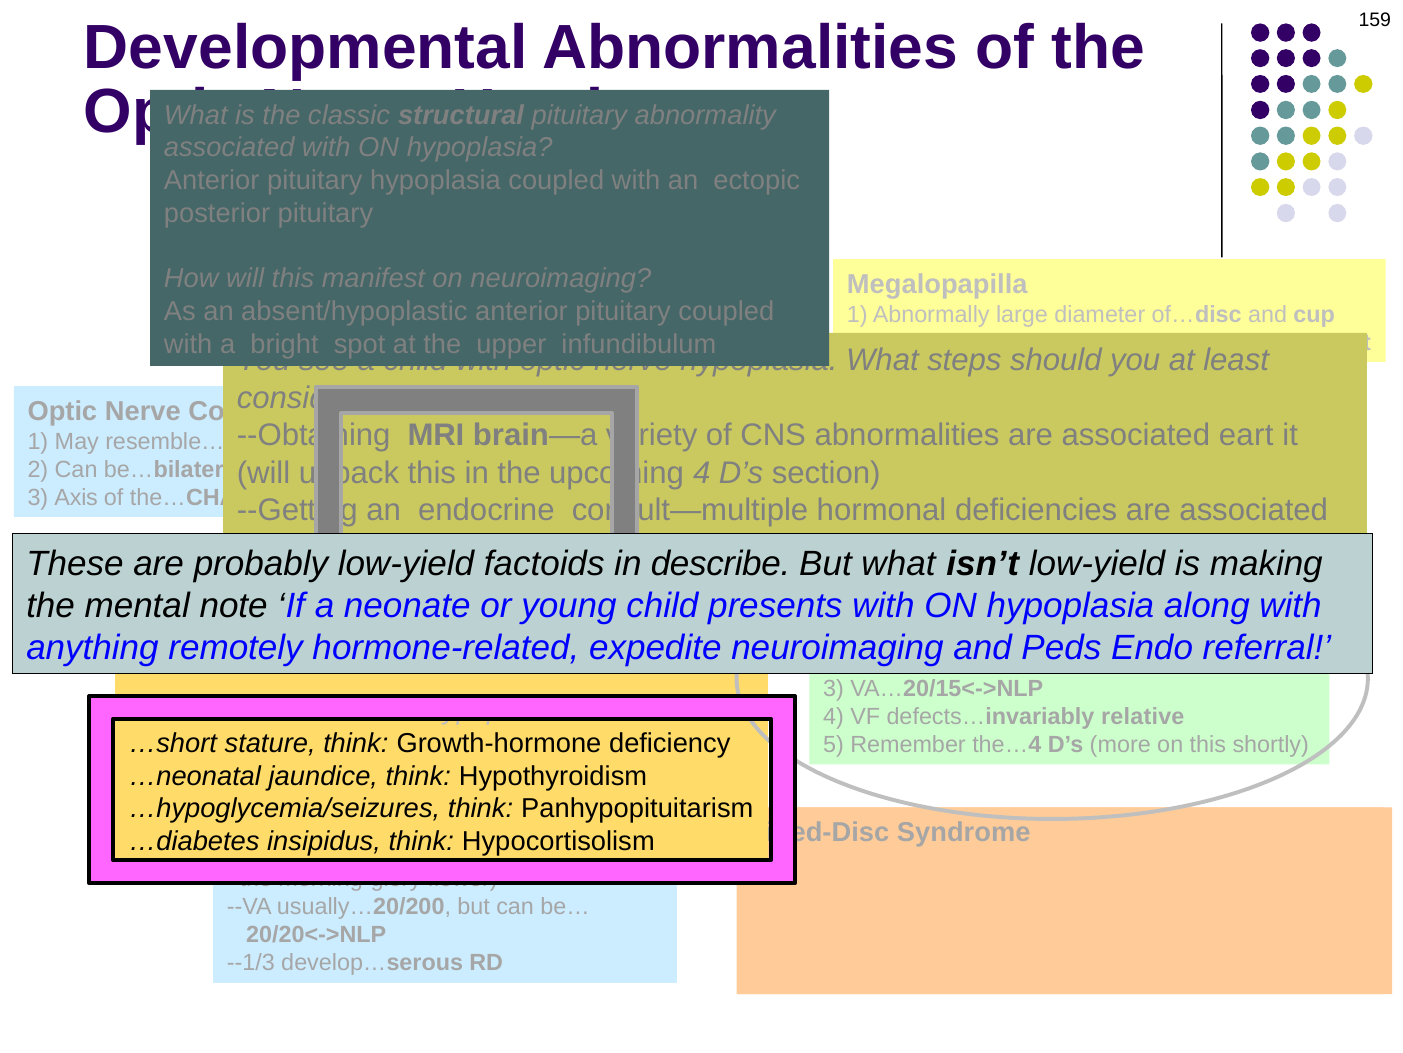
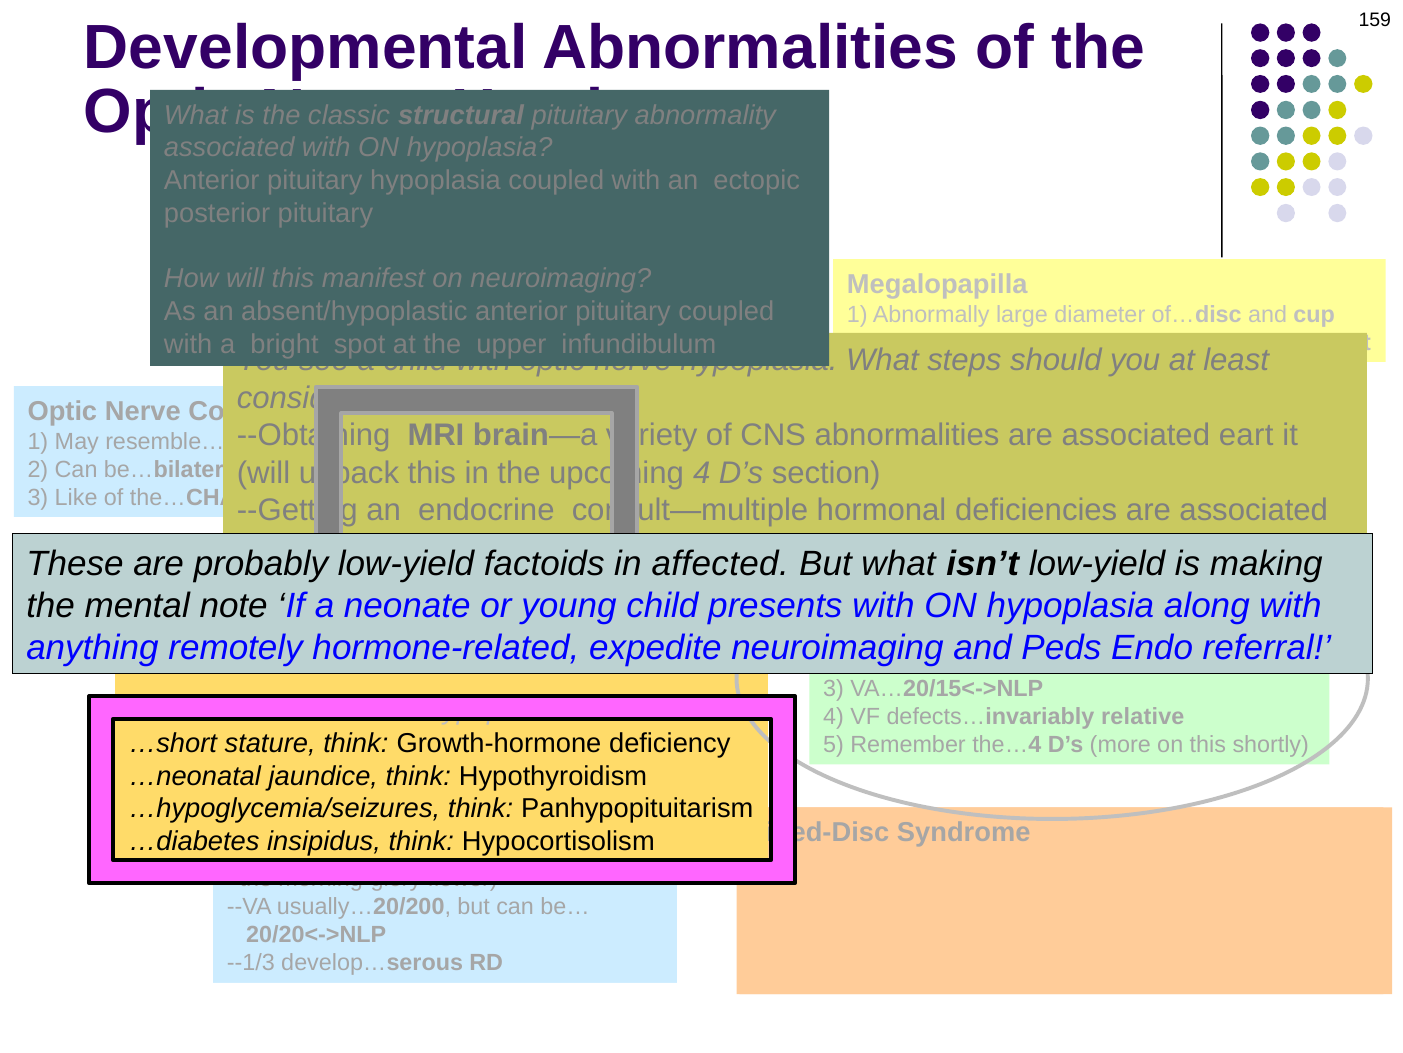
3 Axis: Axis -> Like
describe: describe -> affected
